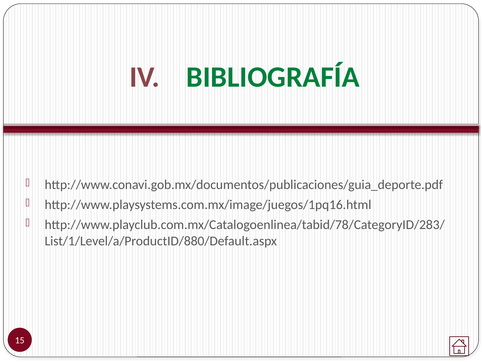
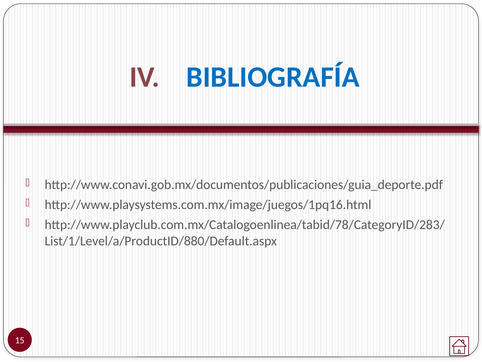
BIBLIOGRAFÍA colour: green -> blue
